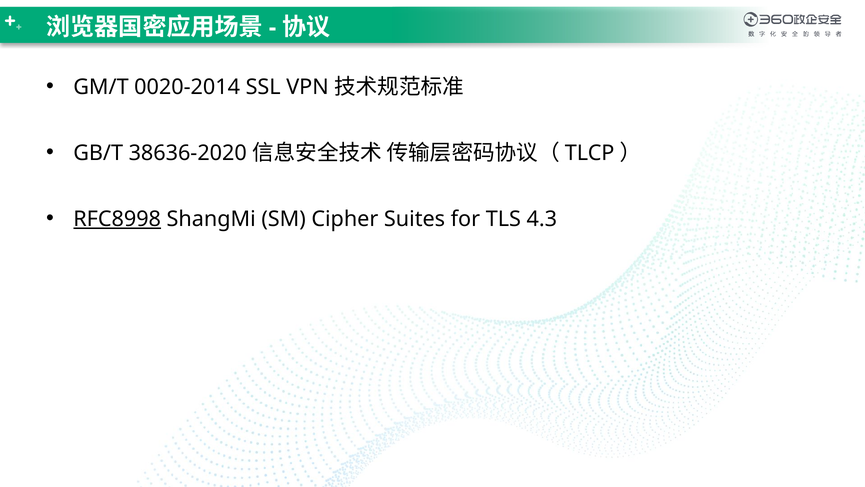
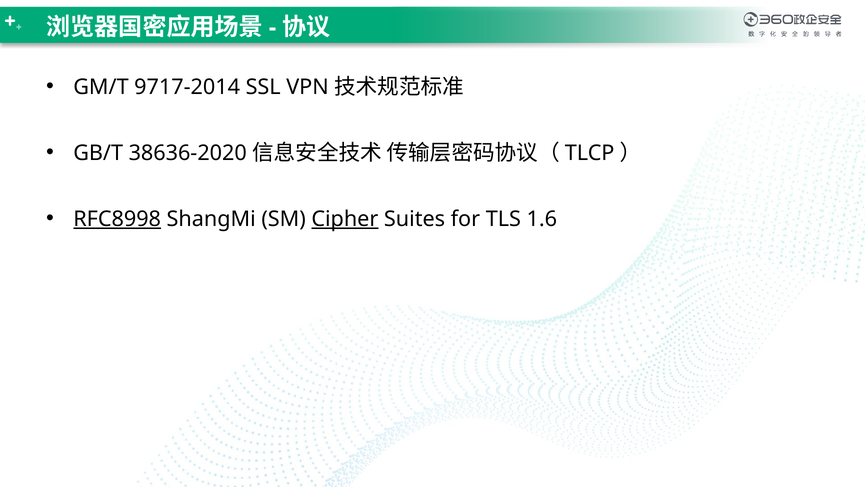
0020-2014: 0020-2014 -> 9717-2014
Cipher underline: none -> present
4.3: 4.3 -> 1.6
